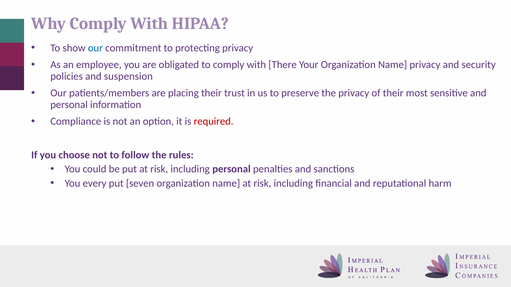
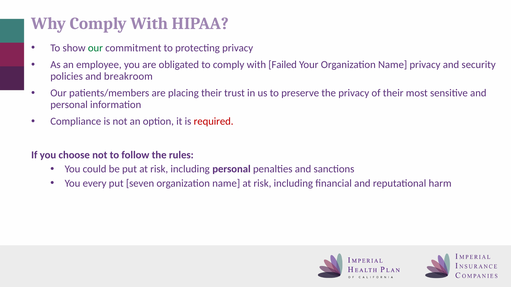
our at (95, 48) colour: blue -> green
There: There -> Failed
suspension: suspension -> breakroom
